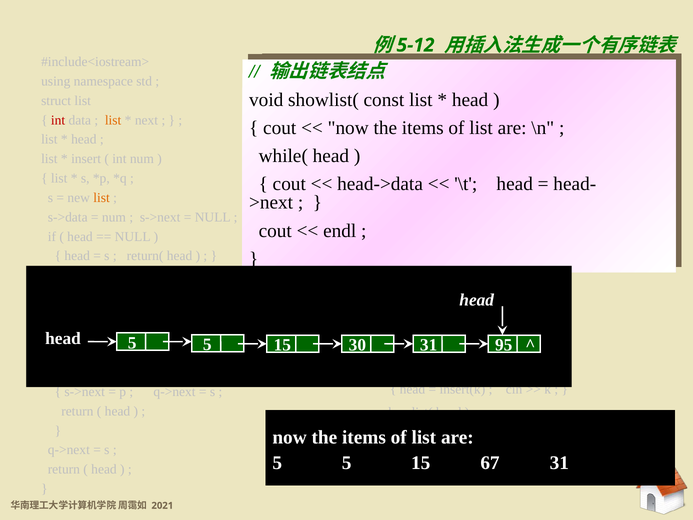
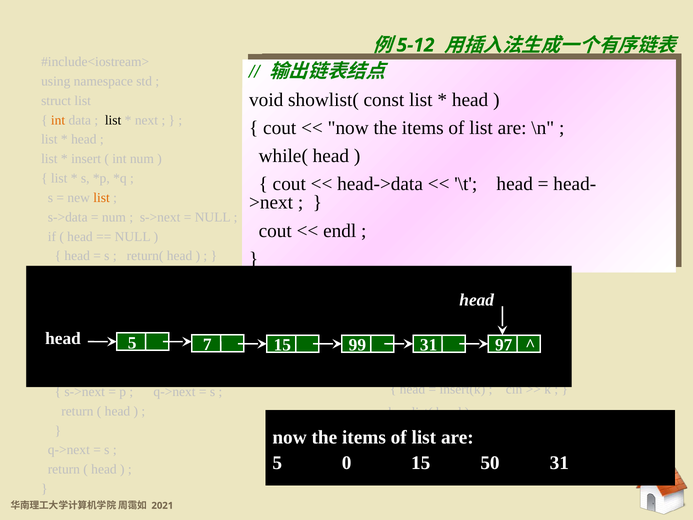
int at (58, 120) colour: red -> orange
list at (113, 120) colour: orange -> black
5 at (207, 344): 5 -> 7
30: 30 -> 99
95: 95 -> 97
5 5: 5 -> 0
67: 67 -> 50
